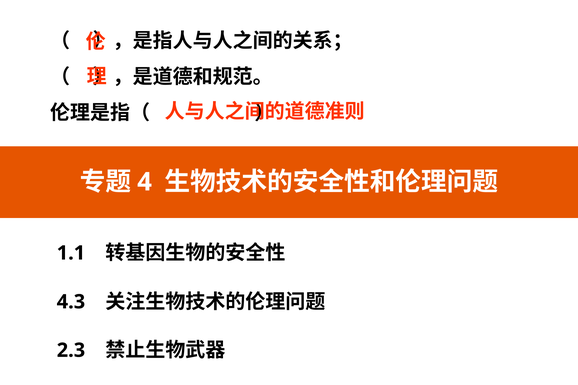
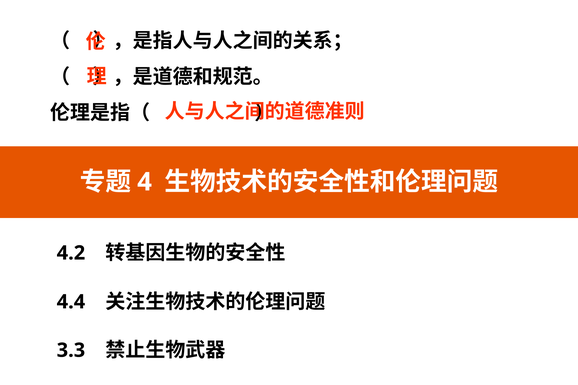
1.1: 1.1 -> 4.2
4.3: 4.3 -> 4.4
2.3: 2.3 -> 3.3
